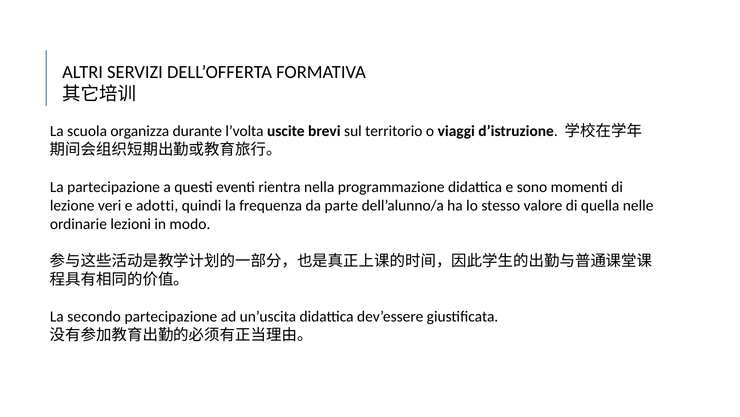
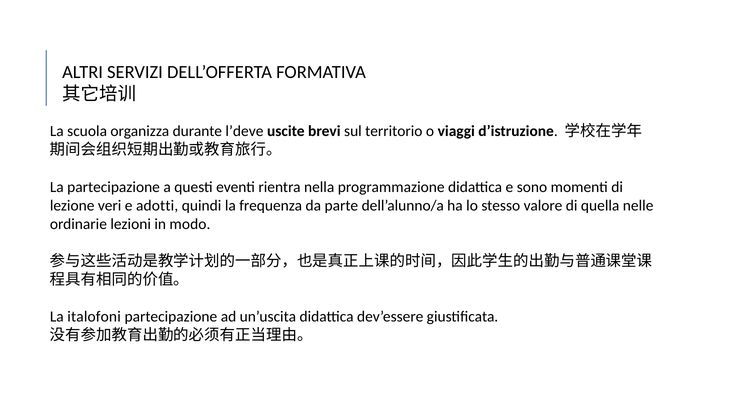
l’volta: l’volta -> l’deve
secondo: secondo -> italofoni
